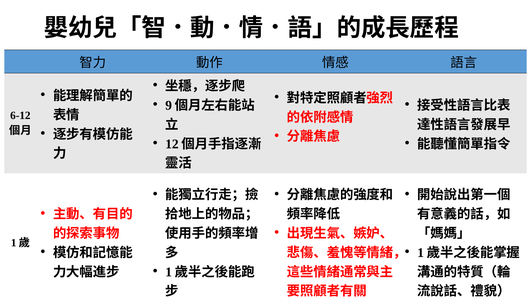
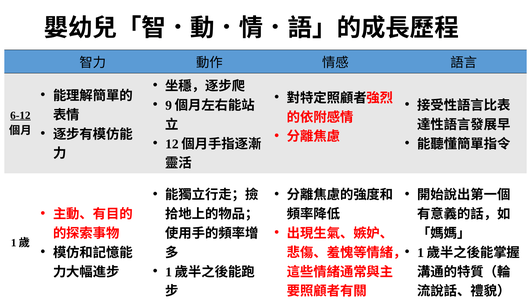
6-12 underline: none -> present
